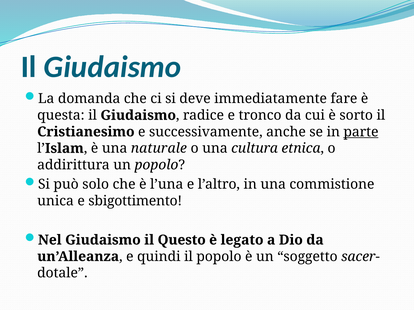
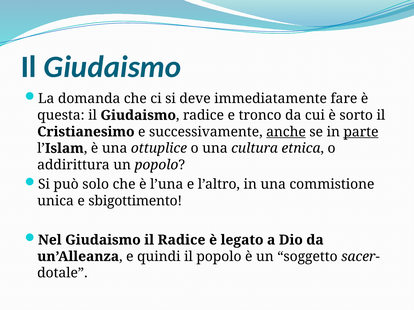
anche underline: none -> present
naturale: naturale -> ottuplice
il Questo: Questo -> Radice
